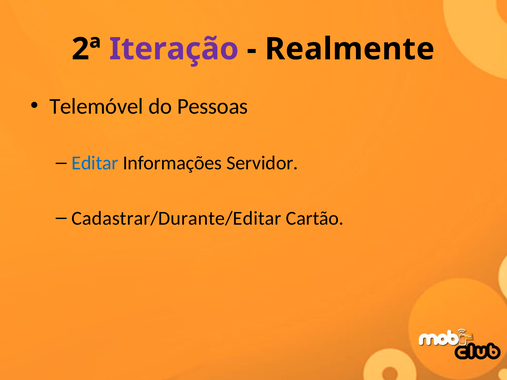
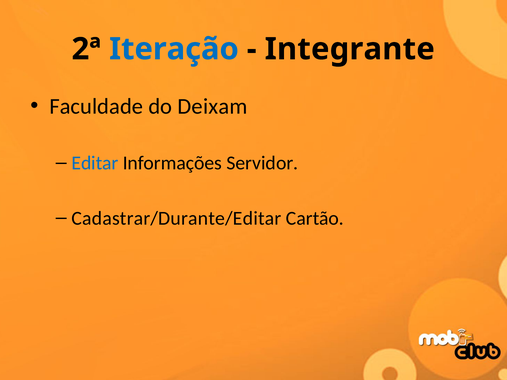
Iteração colour: purple -> blue
Realmente: Realmente -> Integrante
Telemóvel: Telemóvel -> Faculdade
Pessoas: Pessoas -> Deixam
